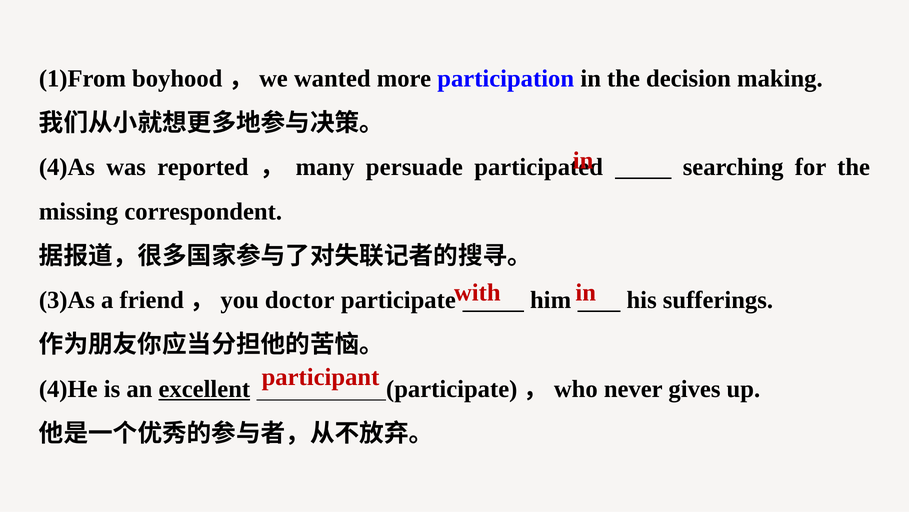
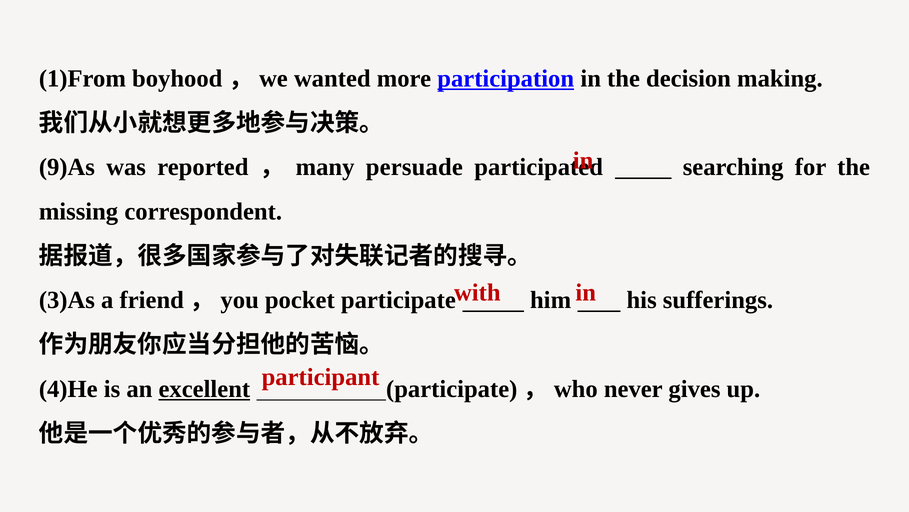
participation underline: none -> present
4)As: 4)As -> 9)As
doctor: doctor -> pocket
